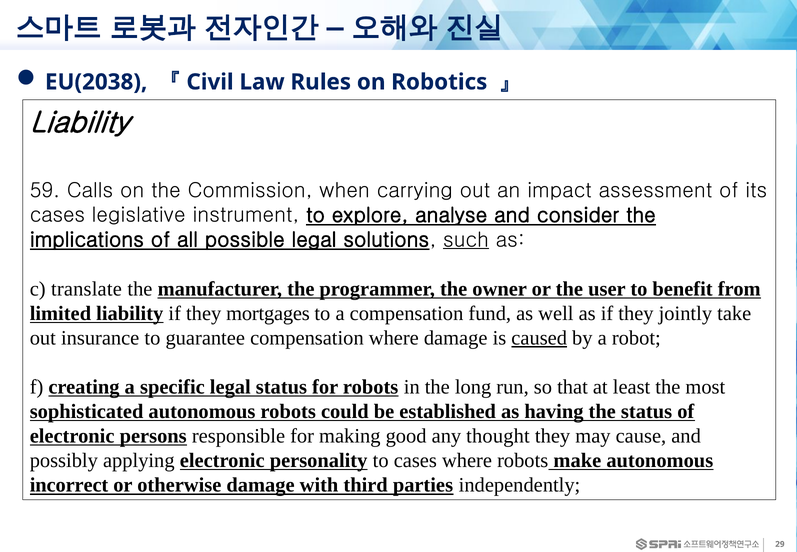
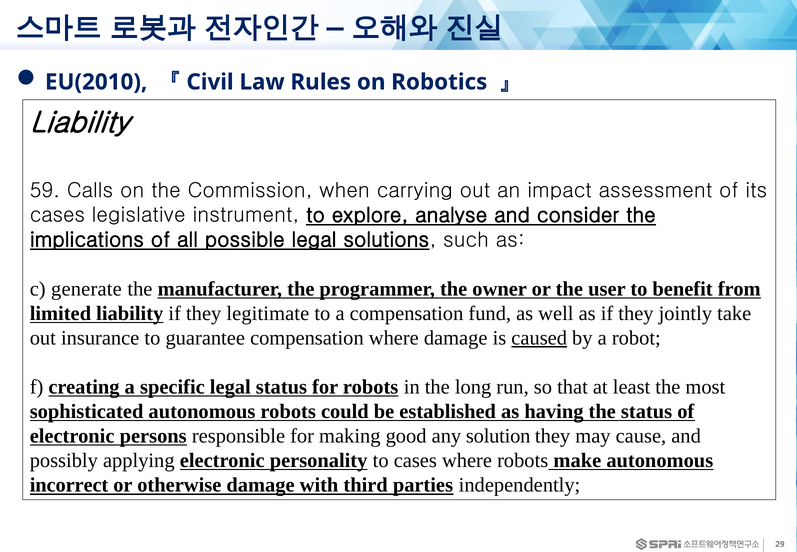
EU(2038: EU(2038 -> EU(2010
such underline: present -> none
translate: translate -> generate
mortgages: mortgages -> legitimate
thought: thought -> solution
